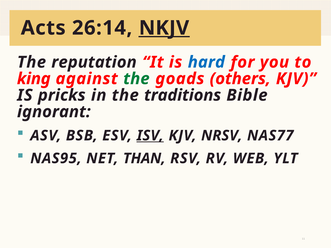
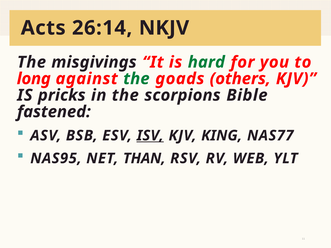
NKJV underline: present -> none
reputation: reputation -> misgivings
hard colour: blue -> green
king: king -> long
traditions: traditions -> scorpions
ignorant: ignorant -> fastened
NRSV: NRSV -> KING
